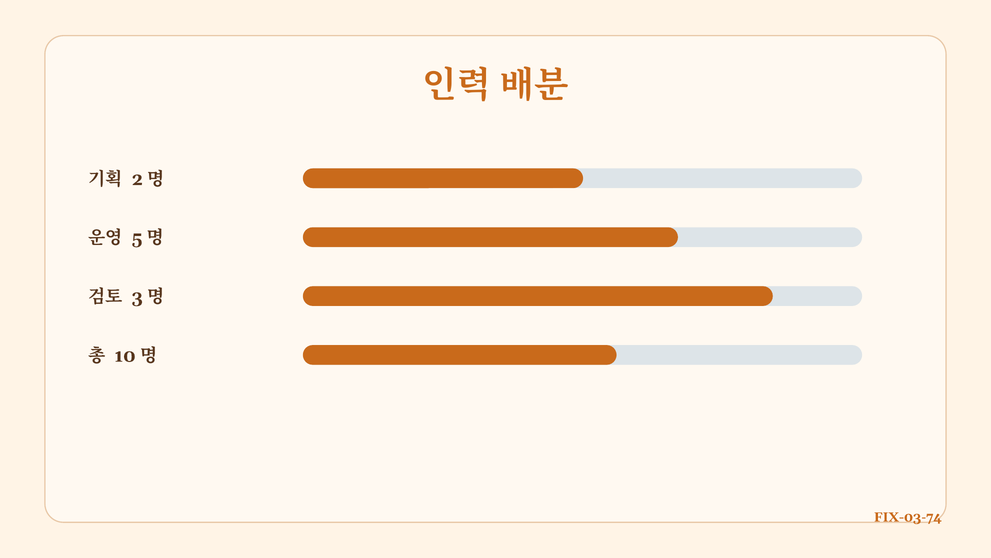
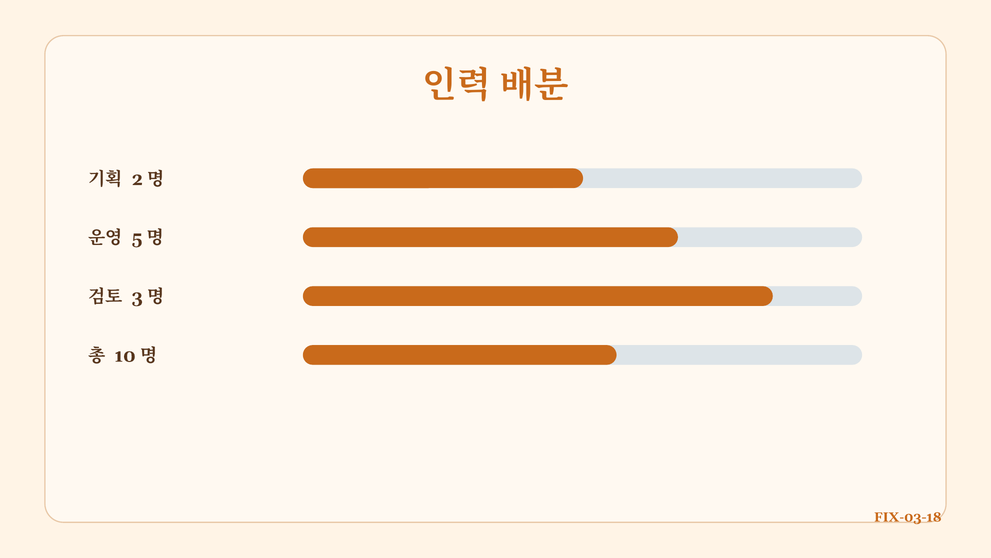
FIX-03-74: FIX-03-74 -> FIX-03-18
